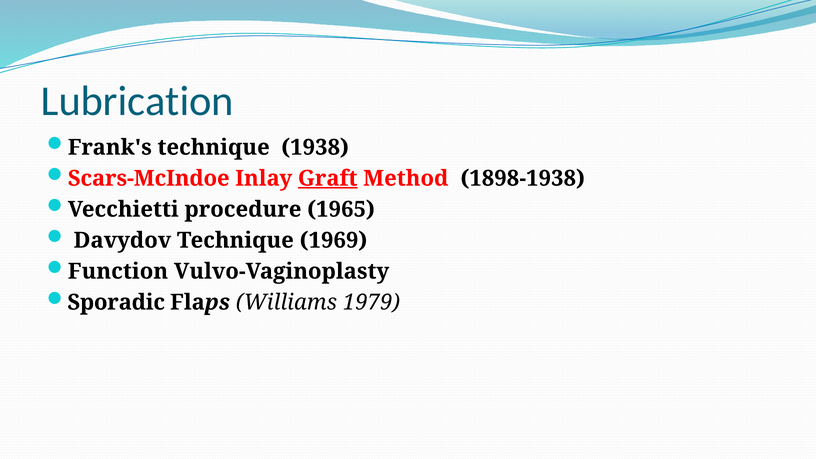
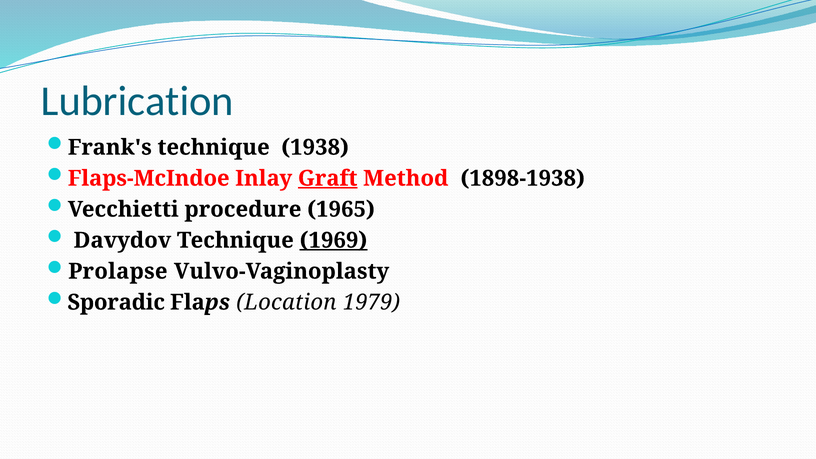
Scars-McIndoe: Scars-McIndoe -> Flaps-McIndoe
1969 underline: none -> present
Function: Function -> Prolapse
Williams: Williams -> Location
